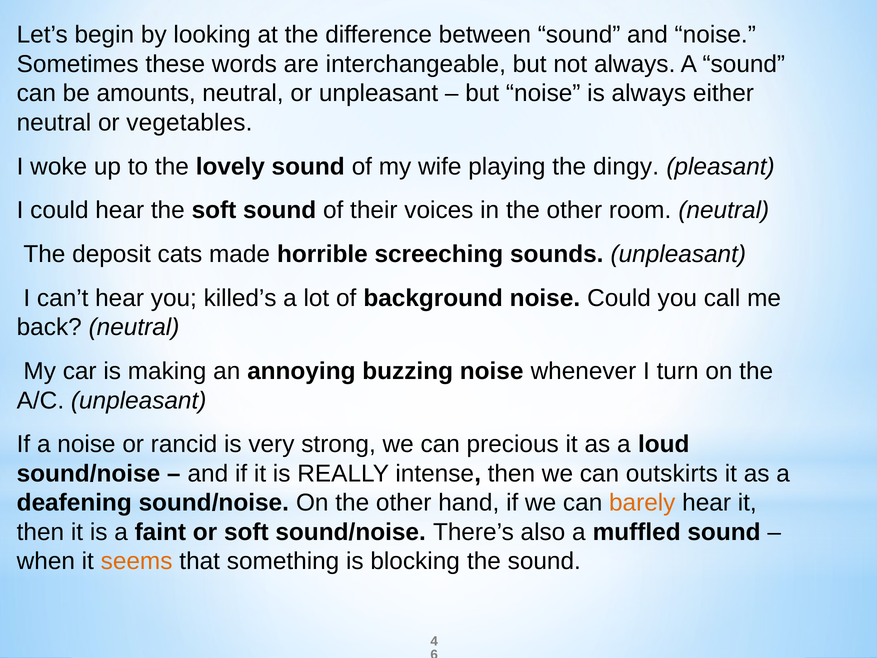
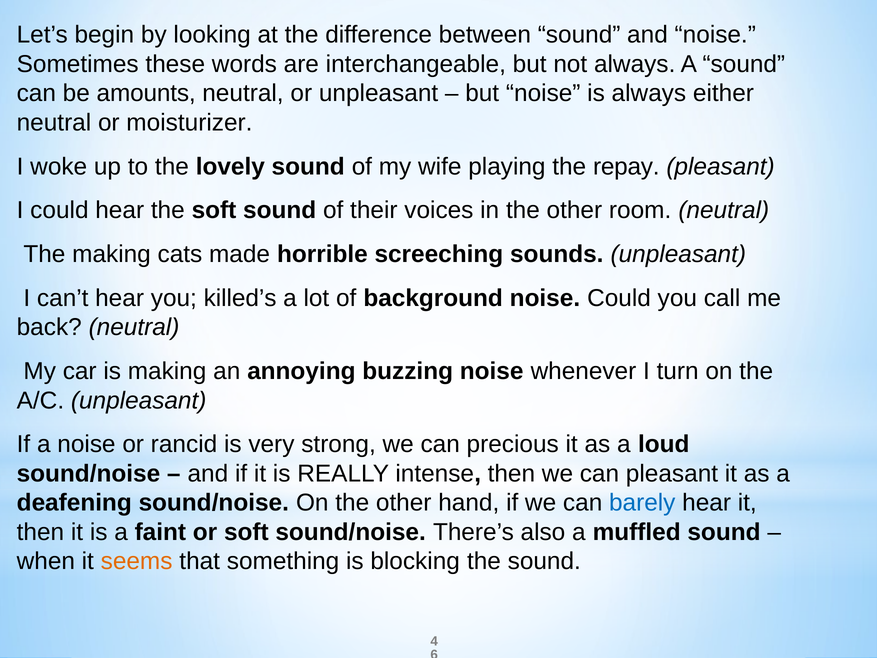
vegetables: vegetables -> moisturizer
dingy: dingy -> repay
The deposit: deposit -> making
can outskirts: outskirts -> pleasant
barely colour: orange -> blue
